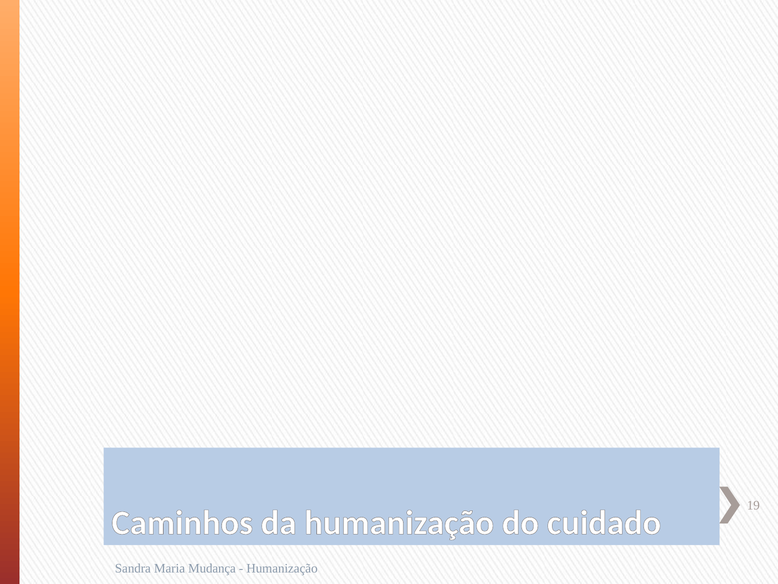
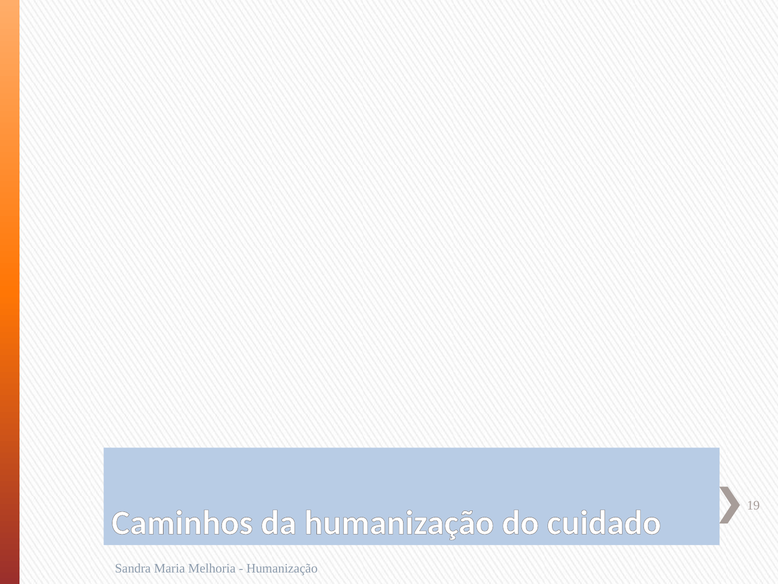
Mudança: Mudança -> Melhoria
